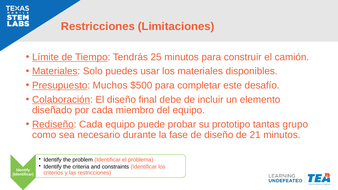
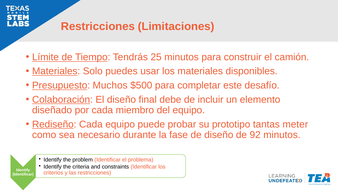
grupo: grupo -> meter
21: 21 -> 92
